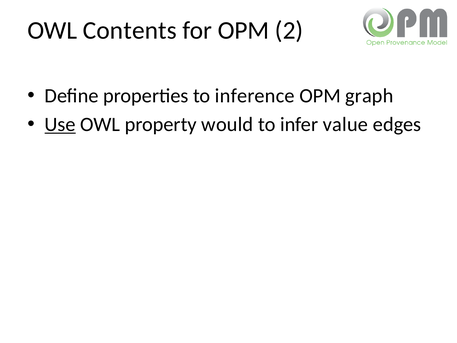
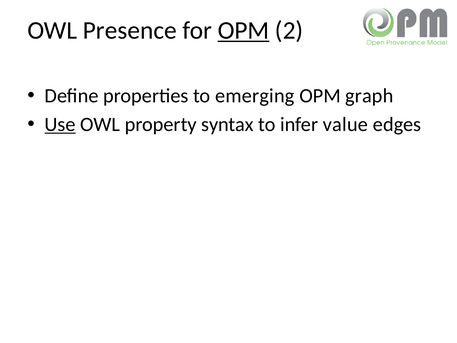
Contents: Contents -> Presence
OPM at (244, 30) underline: none -> present
inference: inference -> emerging
would: would -> syntax
